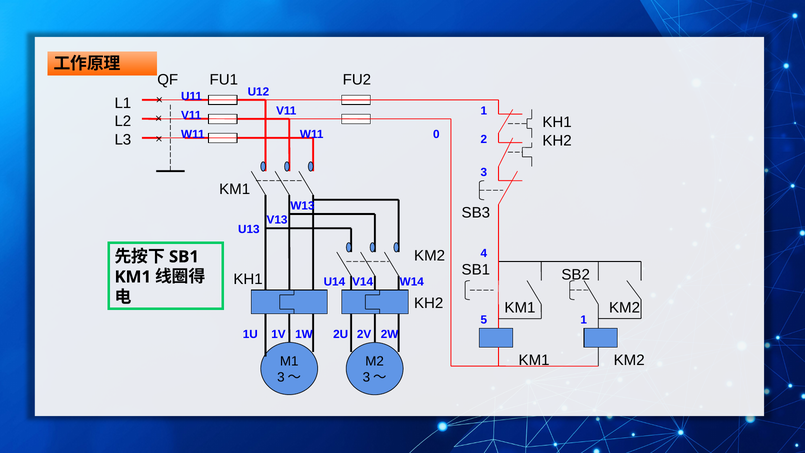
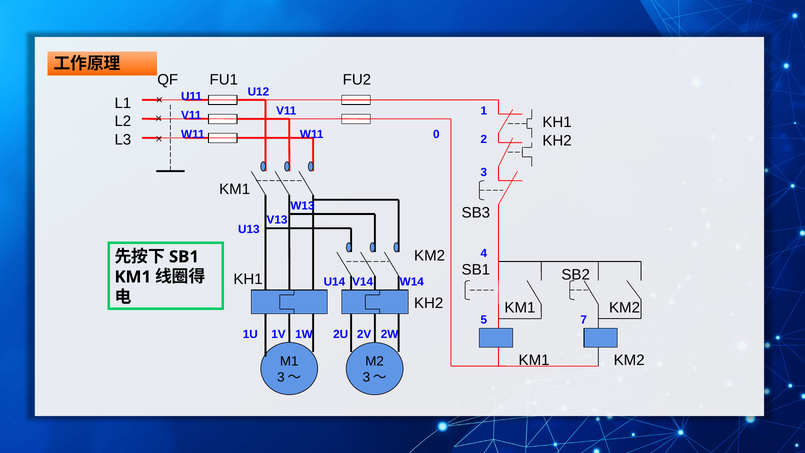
5 1: 1 -> 7
